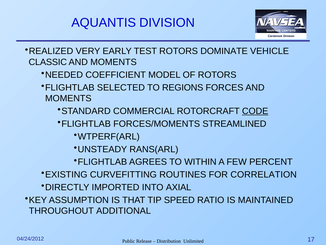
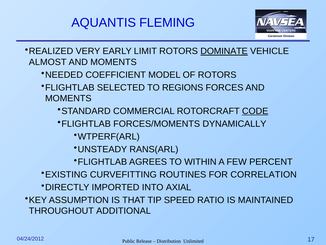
DIVISION: DIVISION -> FLEMING
TEST: TEST -> LIMIT
DOMINATE underline: none -> present
CLASSIC: CLASSIC -> ALMOST
STREAMLINED: STREAMLINED -> DYNAMICALLY
